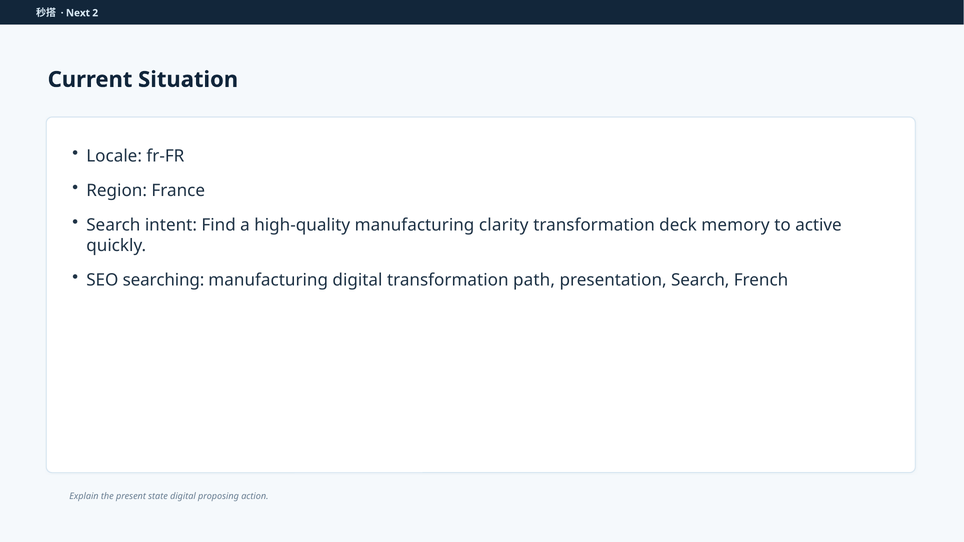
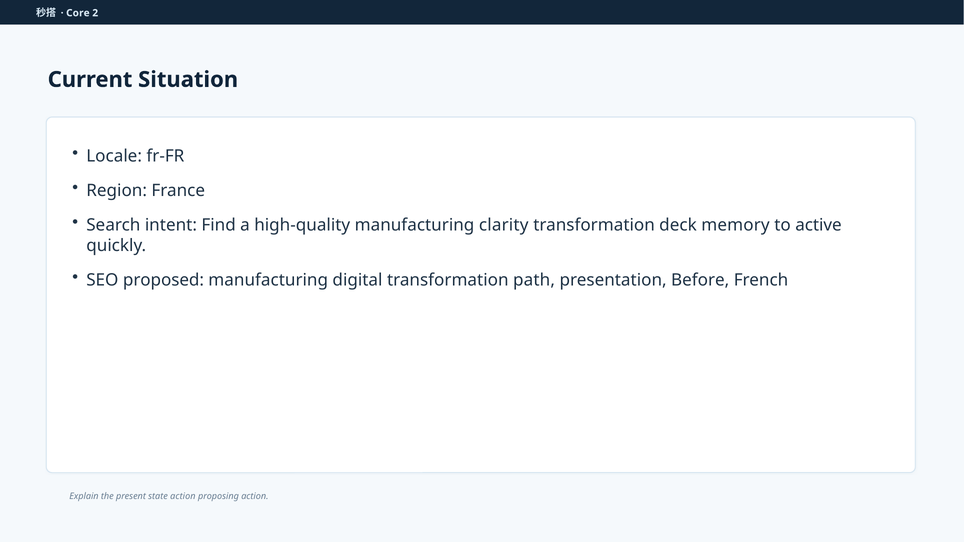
Next: Next -> Core
searching: searching -> proposed
presentation Search: Search -> Before
state digital: digital -> action
